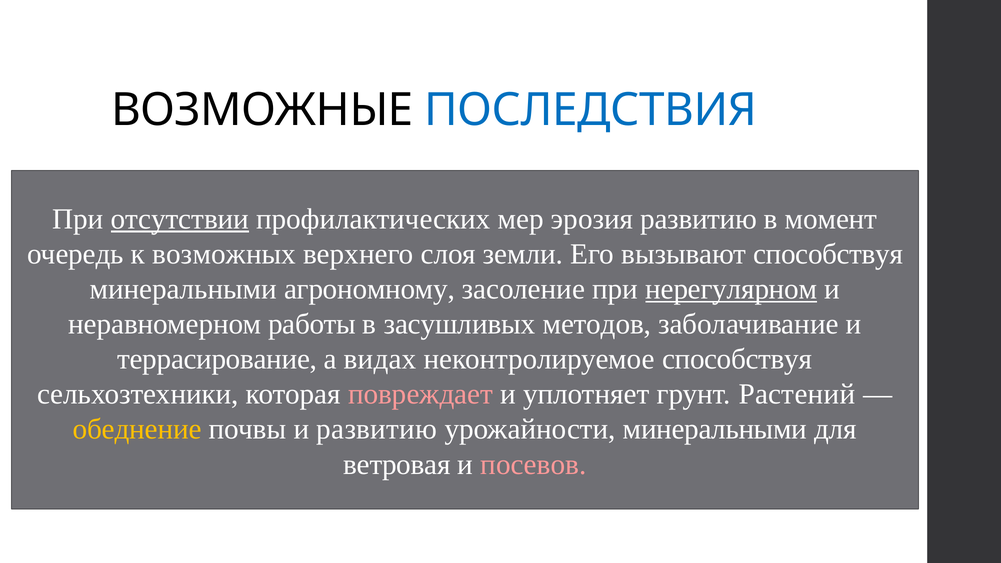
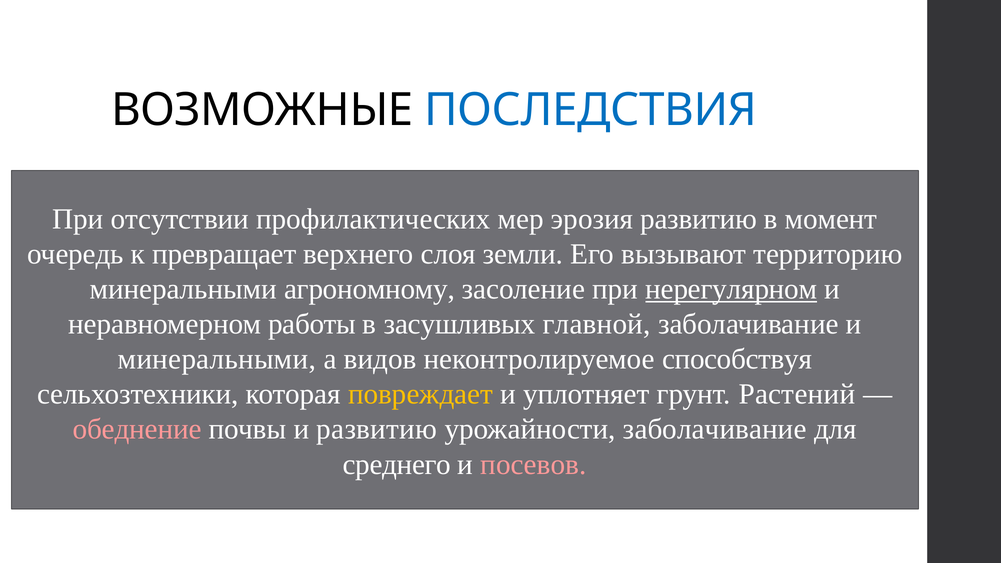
отсутствии underline: present -> none
возможных: возможных -> превращает
вызывают способствуя: способствуя -> территорию
методов: методов -> главной
террасирование at (217, 359): террасирование -> минеральными
видах: видах -> видов
повреждает colour: pink -> yellow
обеднение colour: yellow -> pink
урожайности минеральными: минеральными -> заболачивание
ветровая: ветровая -> среднего
